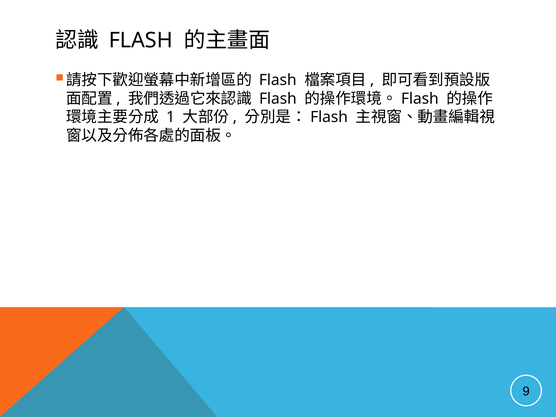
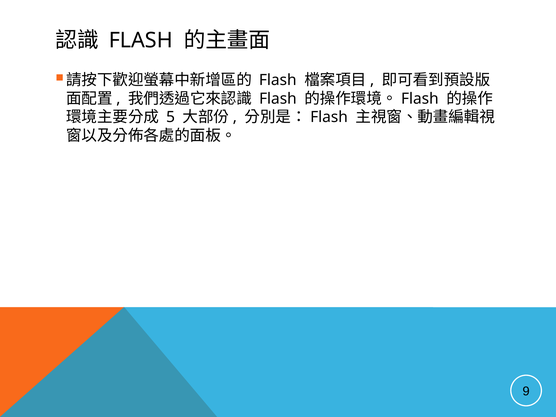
1: 1 -> 5
